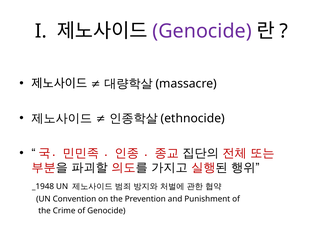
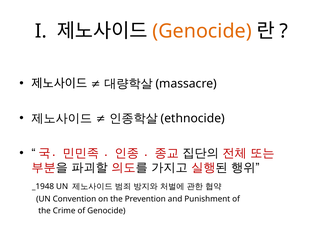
Genocide at (202, 31) colour: purple -> orange
